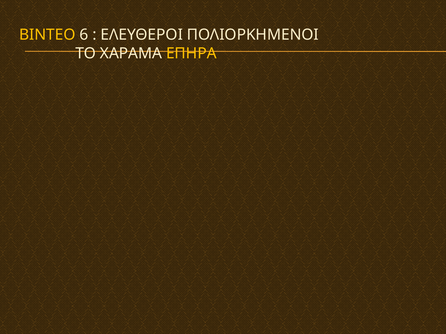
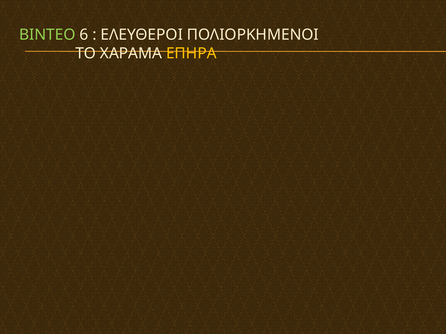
ΒΙΝΤΕΟ colour: yellow -> light green
